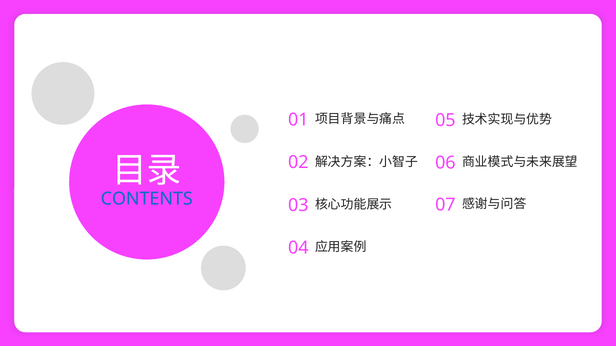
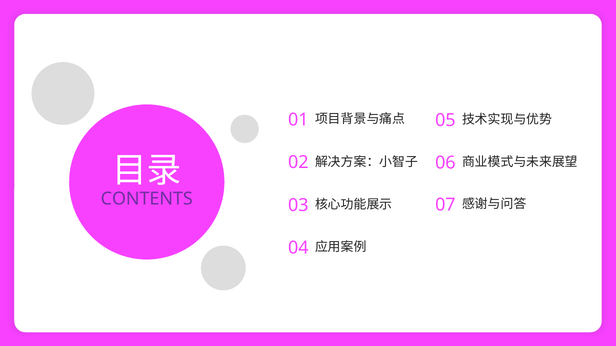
CONTENTS colour: blue -> purple
